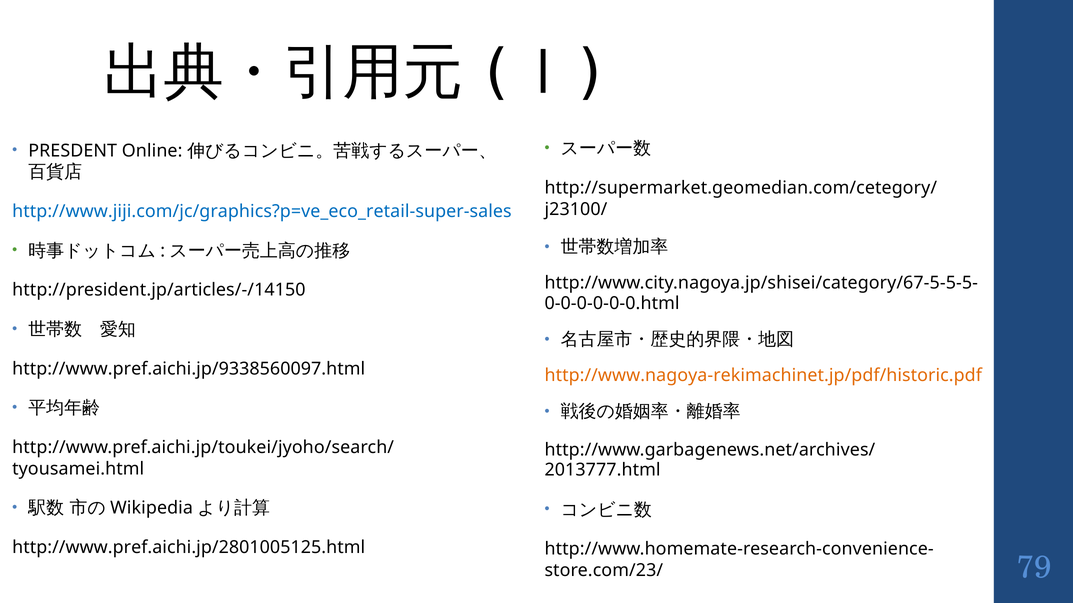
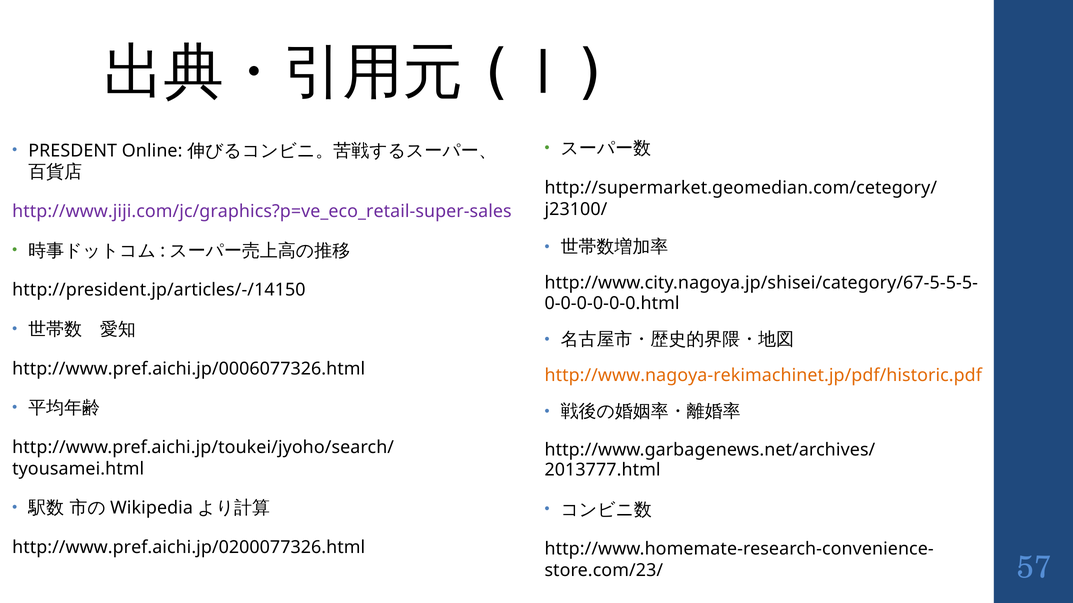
http://www.jiji.com/jc/graphics?p=ve_eco_retail-super-sales colour: blue -> purple
http://www.pref.aichi.jp/9338560097.html: http://www.pref.aichi.jp/9338560097.html -> http://www.pref.aichi.jp/0006077326.html
http://www.pref.aichi.jp/2801005125.html: http://www.pref.aichi.jp/2801005125.html -> http://www.pref.aichi.jp/0200077326.html
79: 79 -> 57
